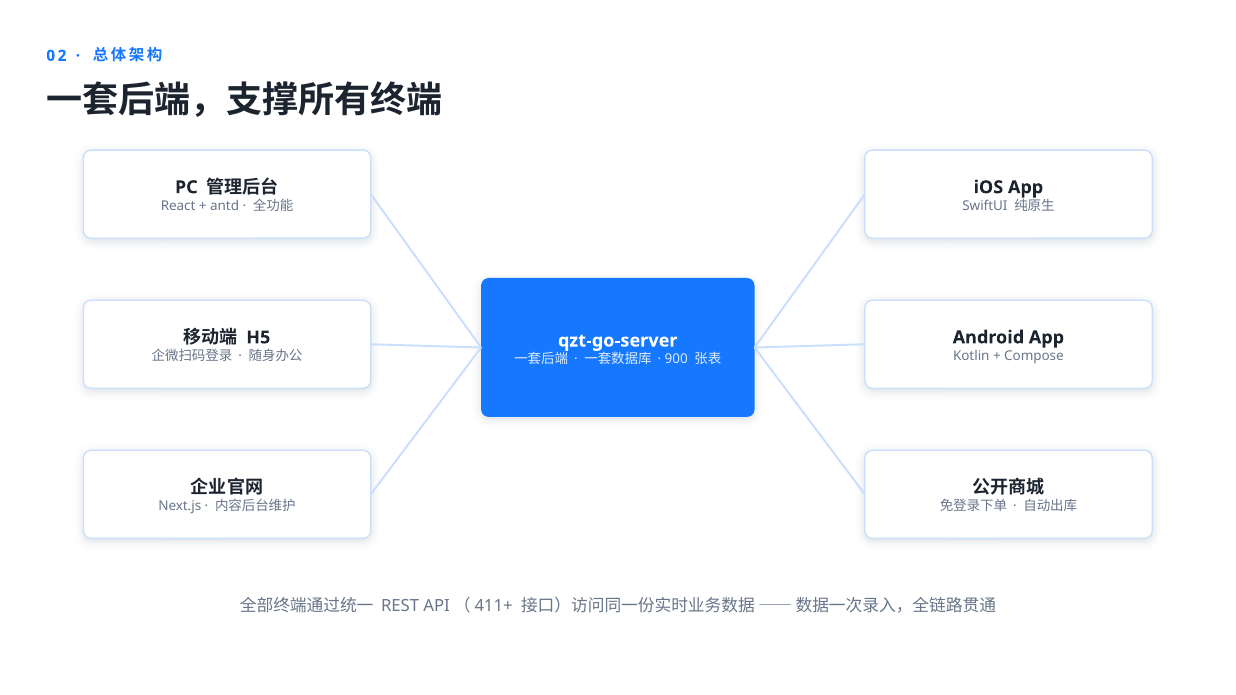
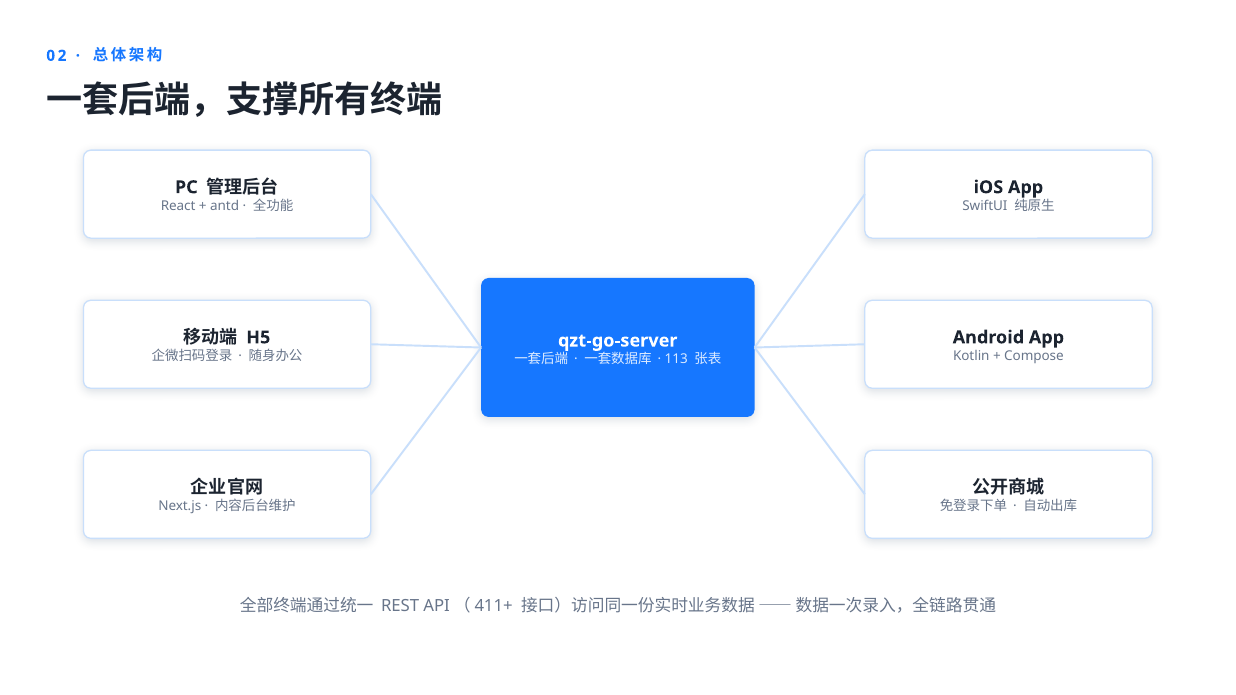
900: 900 -> 113
